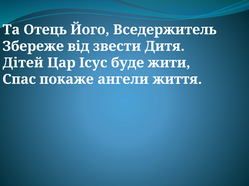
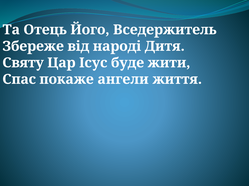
звести: звести -> народі
Дітей: Дітей -> Святу
